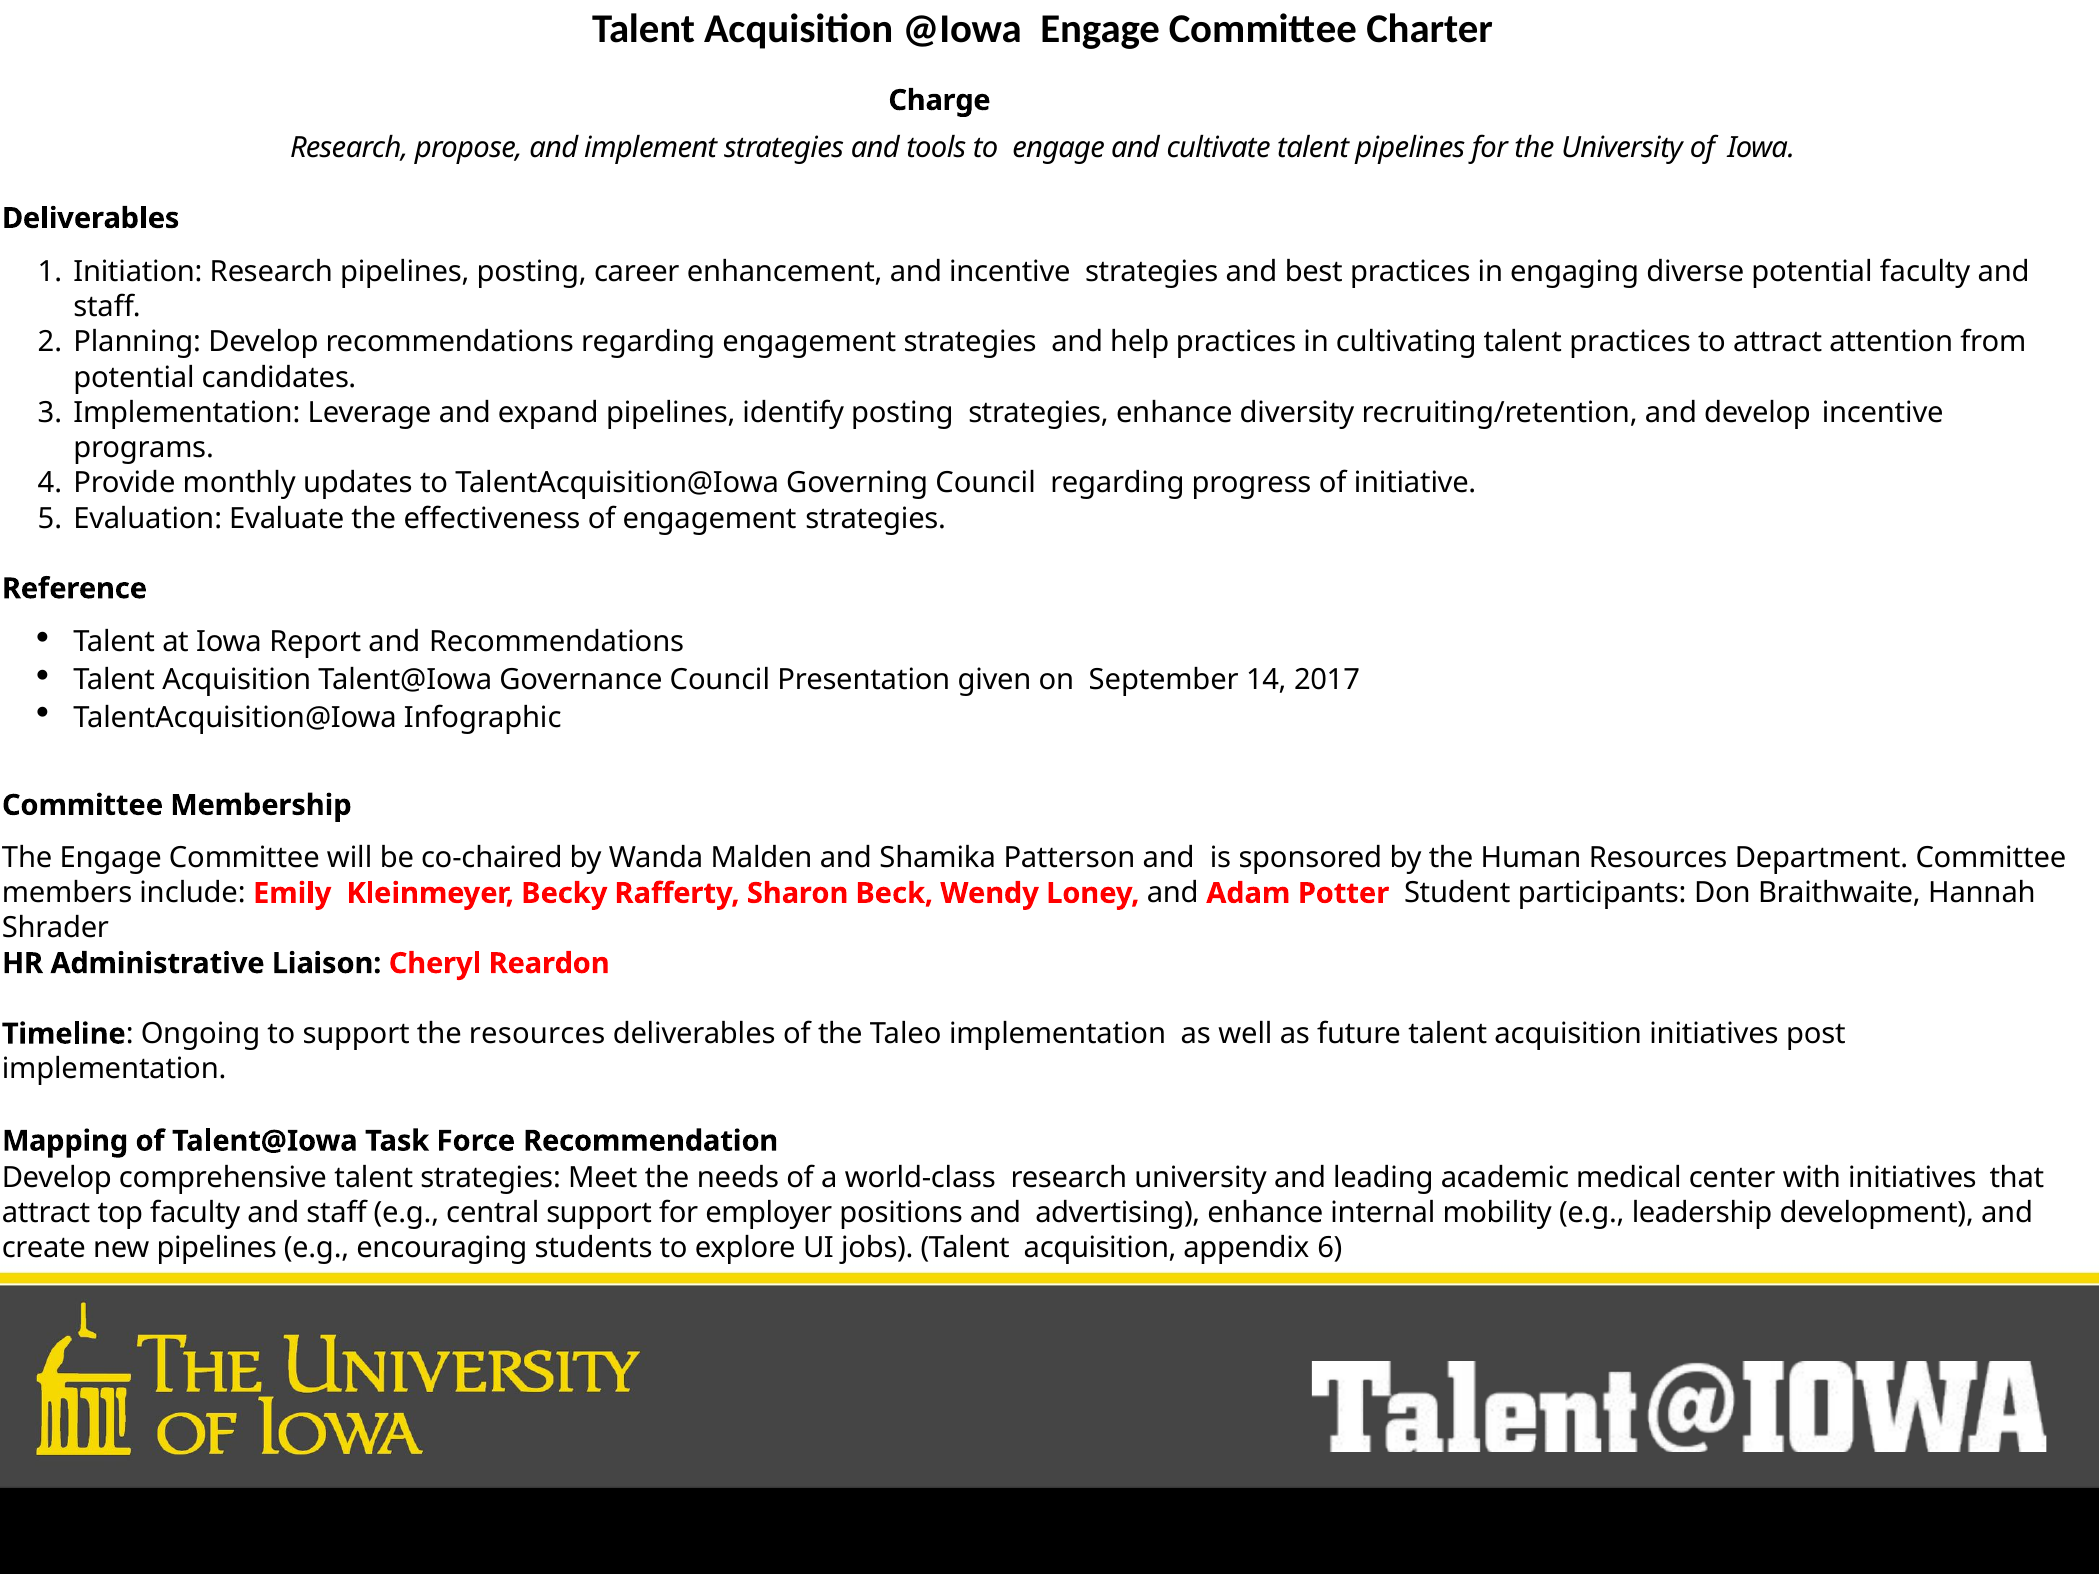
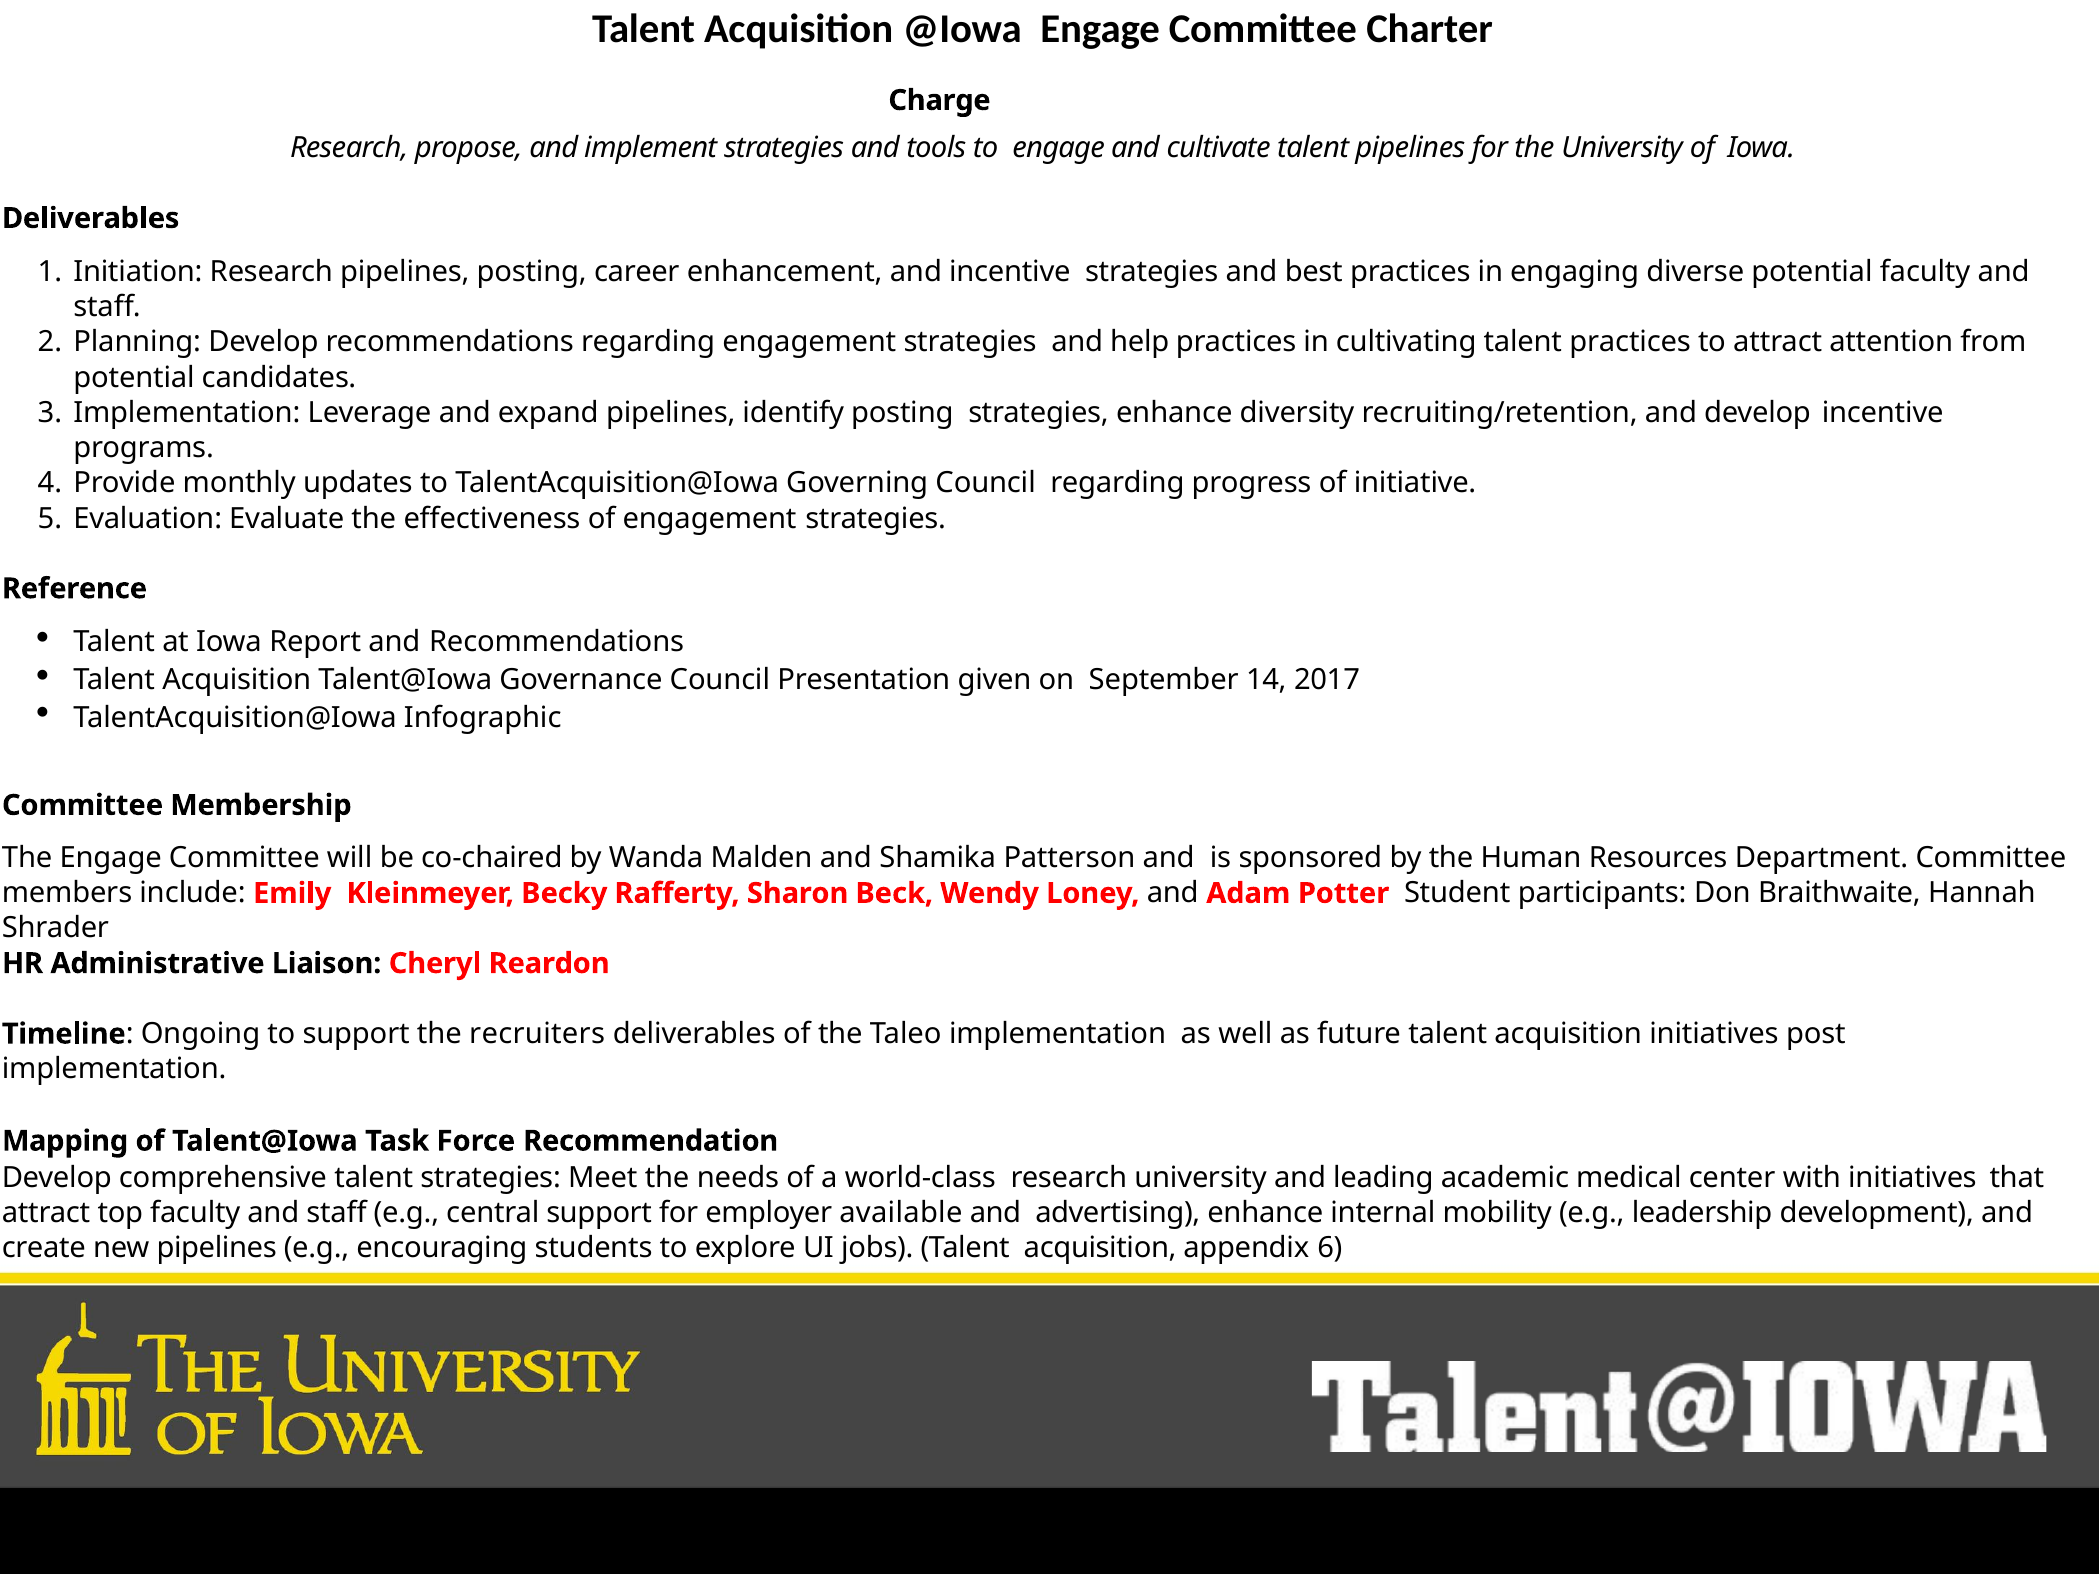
the resources: resources -> recruiters
positions: positions -> available
